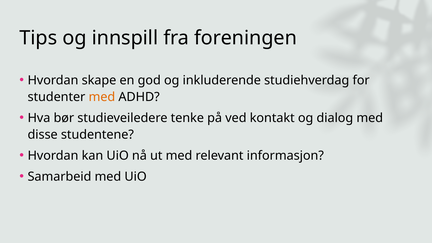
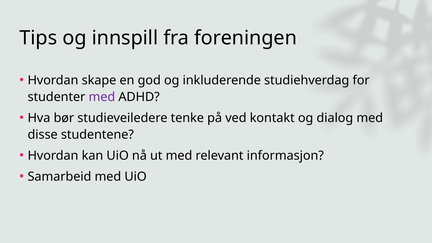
med at (102, 97) colour: orange -> purple
